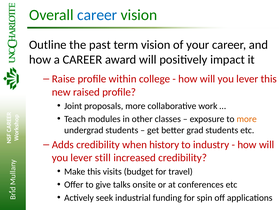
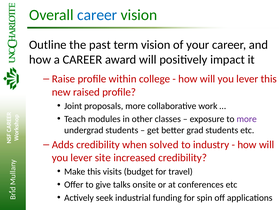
more at (247, 119) colour: orange -> purple
history: history -> solved
still: still -> site
